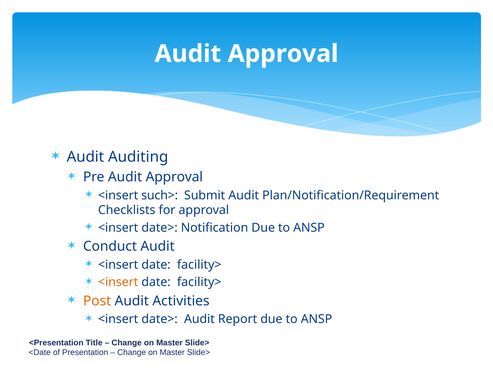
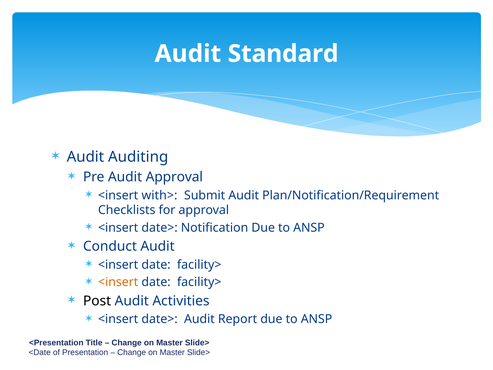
Approval at (283, 54): Approval -> Standard
such>: such> -> with>
Post colour: orange -> black
